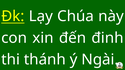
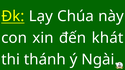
đinh: đinh -> khát
